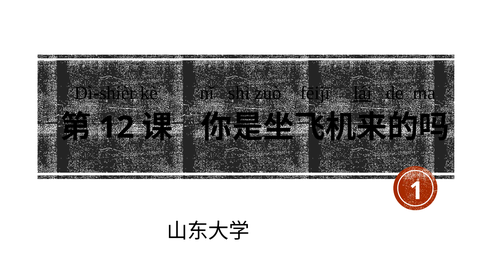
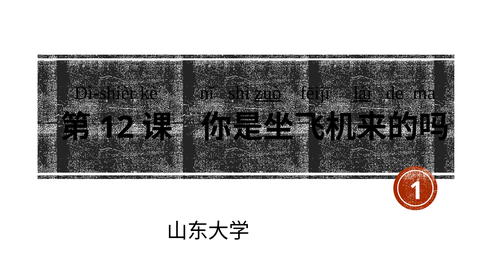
zuò underline: none -> present
